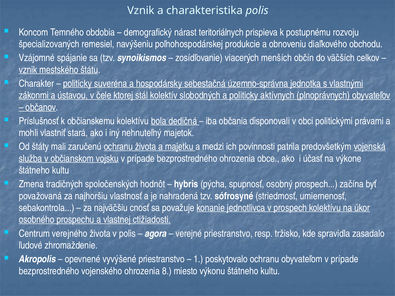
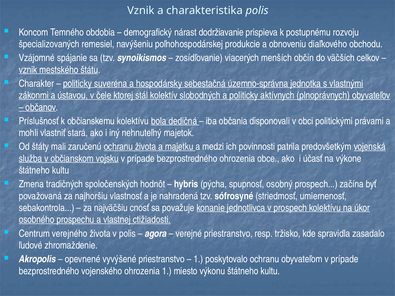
teritoriálnych: teritoriálnych -> dodržiavanie
ohrozenia 8: 8 -> 1
